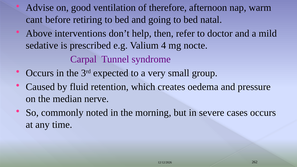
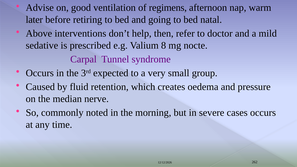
therefore: therefore -> regimens
cant: cant -> later
4: 4 -> 8
